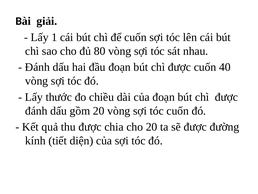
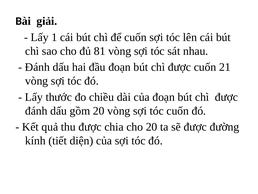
80: 80 -> 81
40: 40 -> 21
